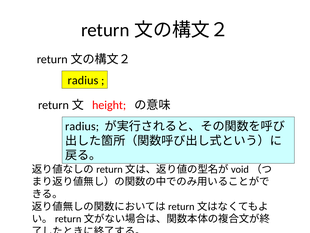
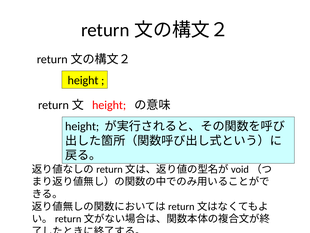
radius at (83, 80): radius -> height
radius at (82, 126): radius -> height
